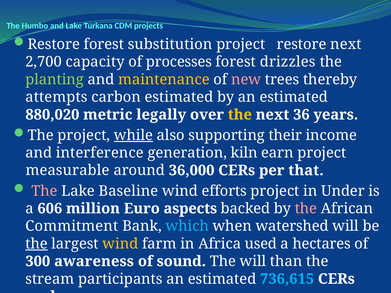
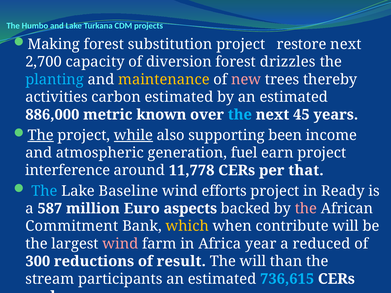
Restore at (54, 44): Restore -> Making
processes: processes -> diversion
planting colour: light green -> light blue
attempts: attempts -> activities
880,020: 880,020 -> 886,000
legally: legally -> known
the at (240, 115) colour: yellow -> light blue
36: 36 -> 45
The at (41, 135) underline: none -> present
their: their -> been
interference: interference -> atmospheric
kiln: kiln -> fuel
measurable: measurable -> interference
36,000: 36,000 -> 11,778
The at (44, 191) colour: pink -> light blue
Under: Under -> Ready
606: 606 -> 587
which colour: light blue -> yellow
watershed: watershed -> contribute
the at (37, 244) underline: present -> none
wind at (120, 244) colour: yellow -> pink
Africa used: used -> year
hectares: hectares -> reduced
awareness: awareness -> reductions
sound: sound -> result
